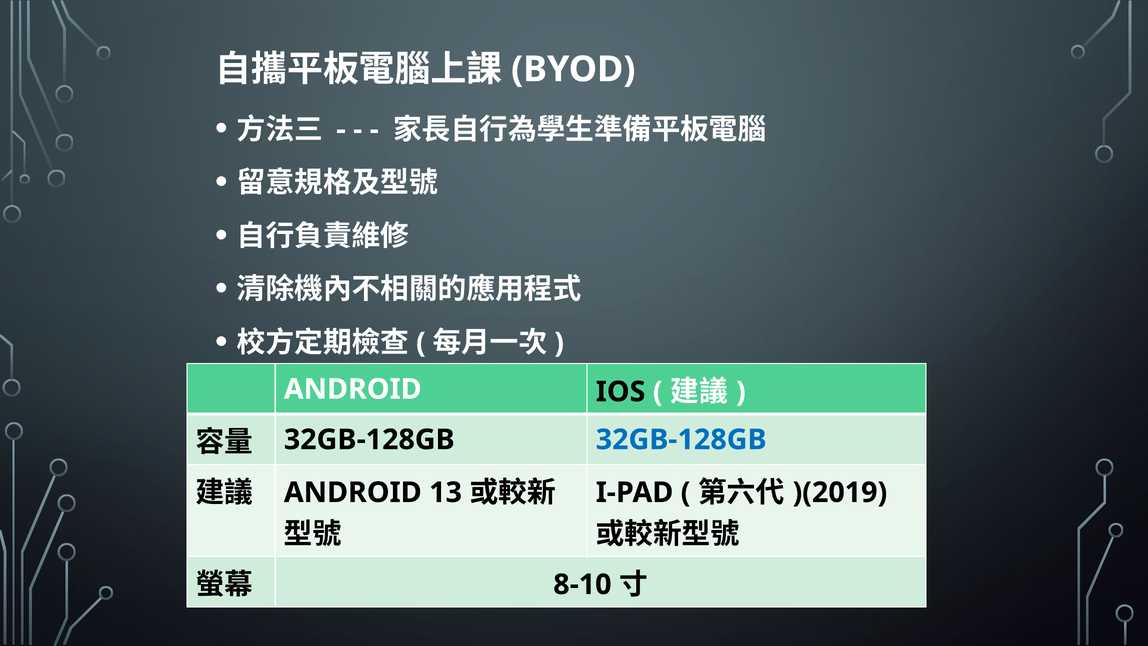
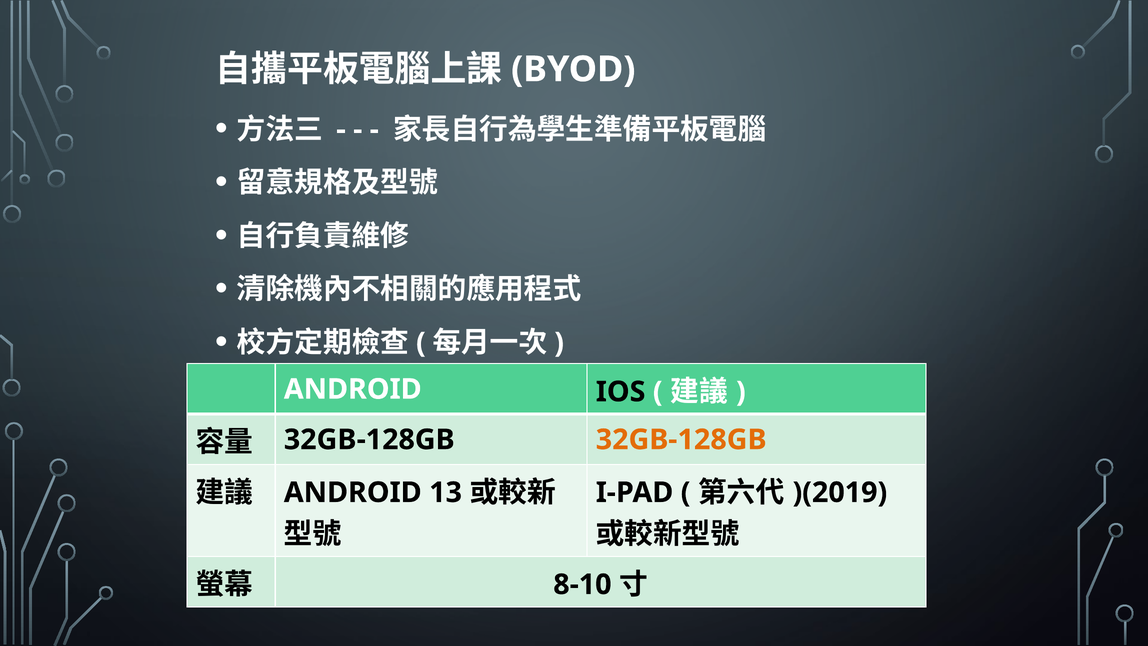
32GB-128GB at (681, 439) colour: blue -> orange
